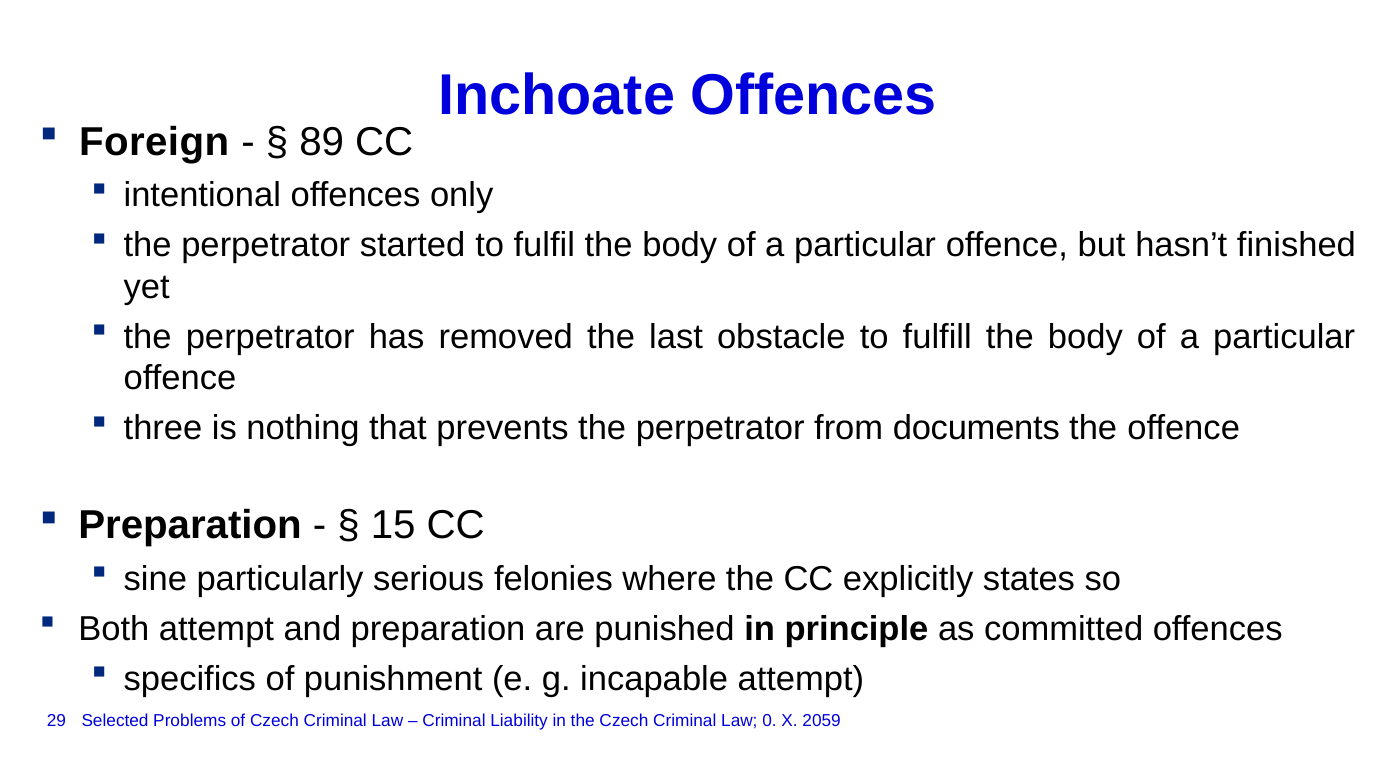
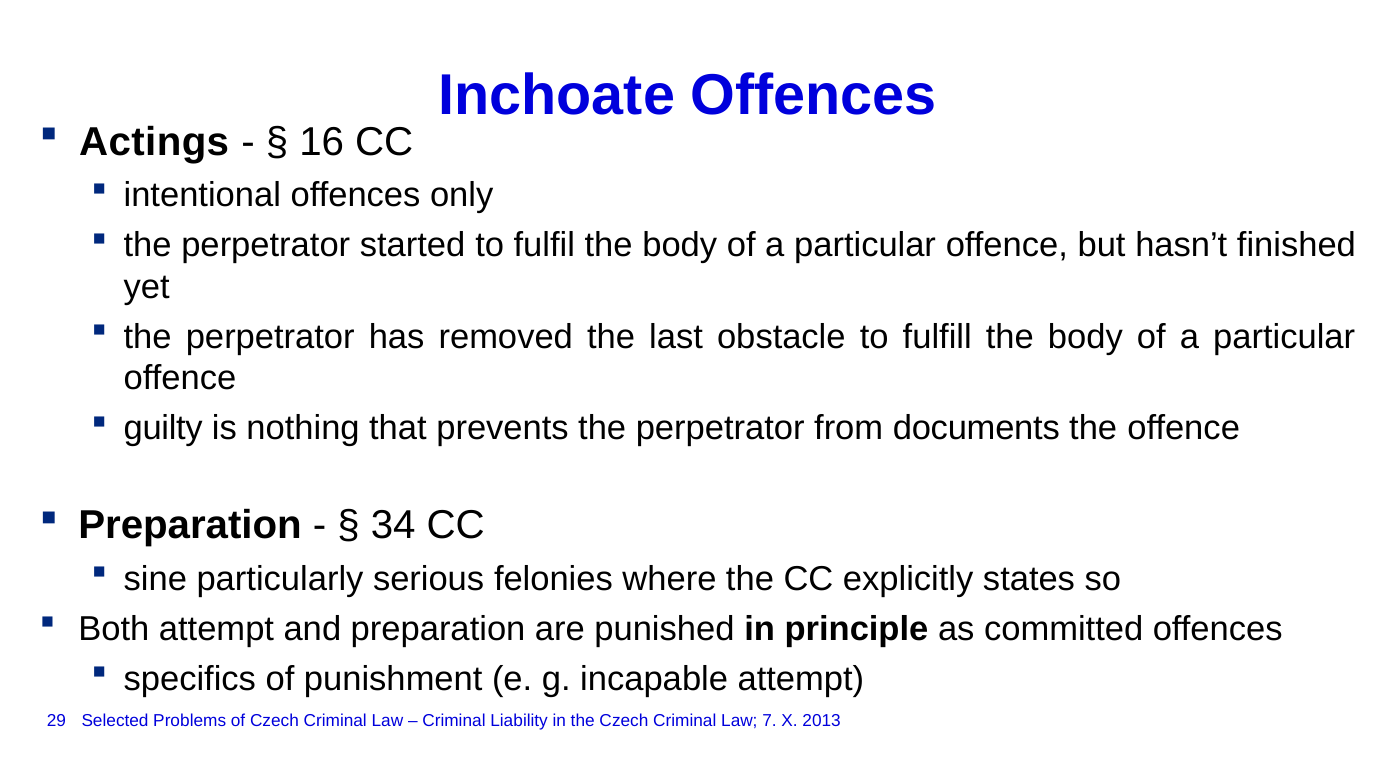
Foreign: Foreign -> Actings
89: 89 -> 16
three: three -> guilty
15: 15 -> 34
0: 0 -> 7
2059: 2059 -> 2013
